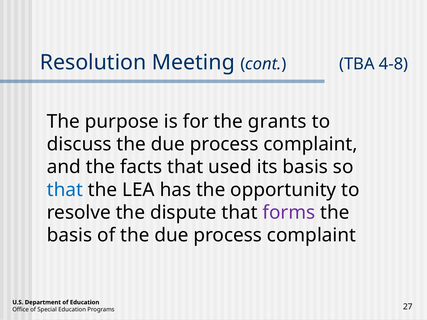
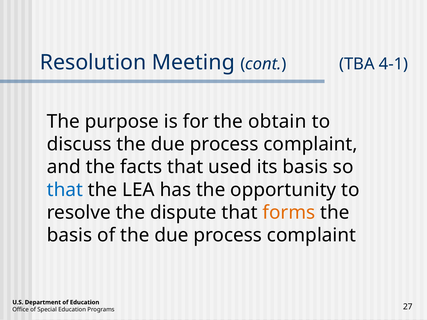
4-8: 4-8 -> 4-1
grants: grants -> obtain
forms colour: purple -> orange
